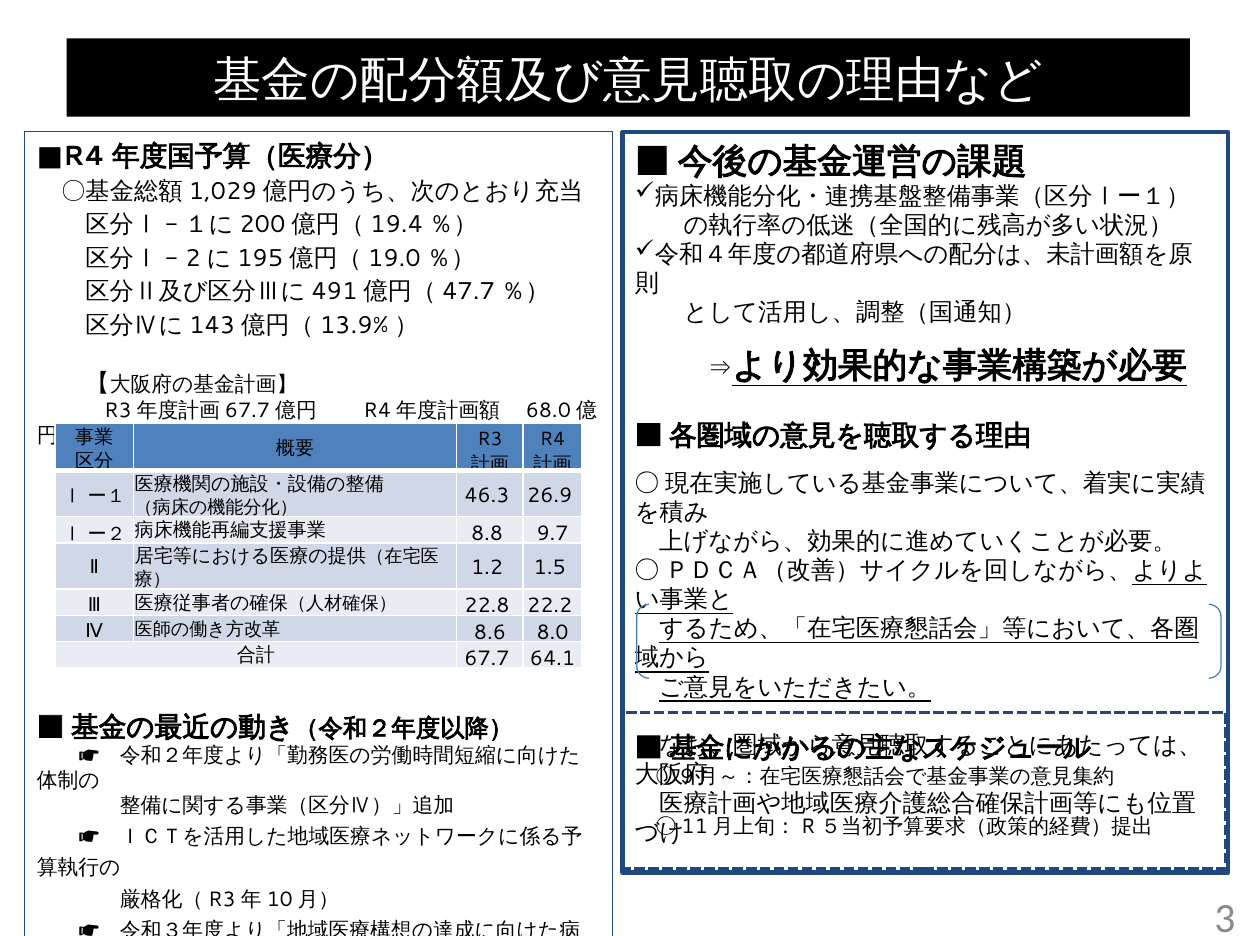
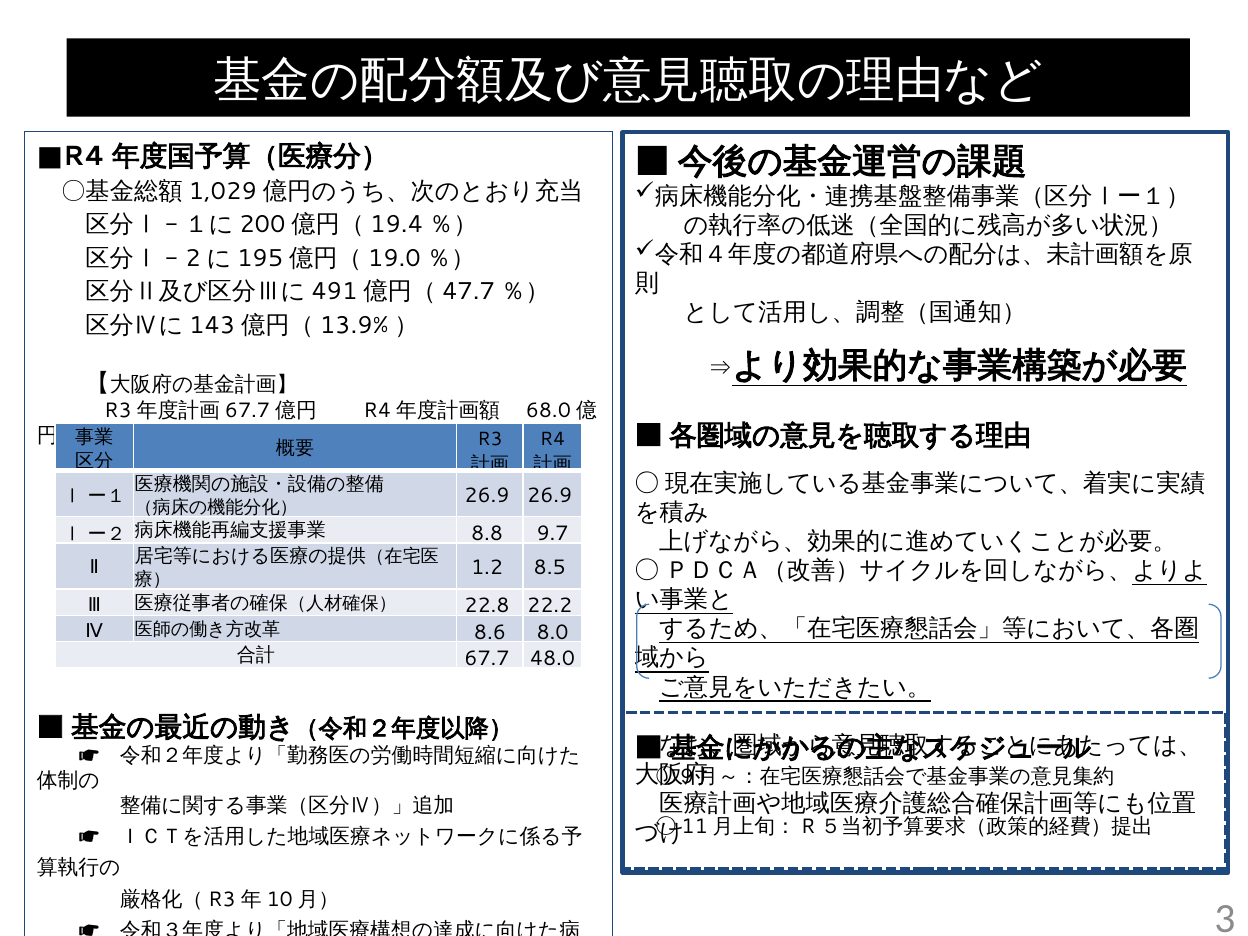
46.3 at (487, 495): 46.3 -> 26.9
1.5: 1.5 -> 8.5
64.1: 64.1 -> 48.0
